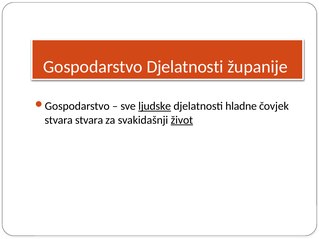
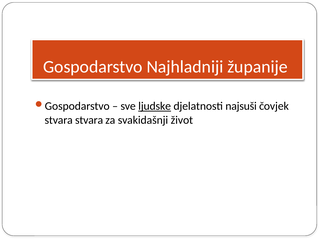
Gospodarstvo Djelatnosti: Djelatnosti -> Najhladniji
hladne: hladne -> najsuši
život underline: present -> none
